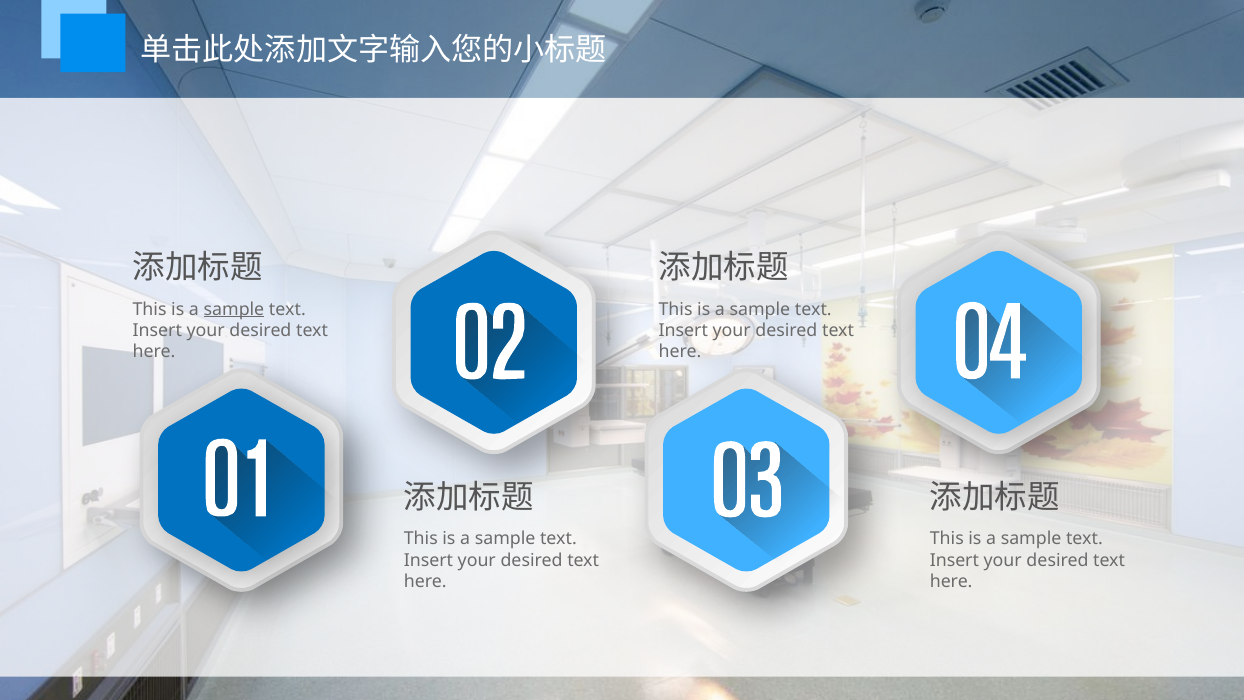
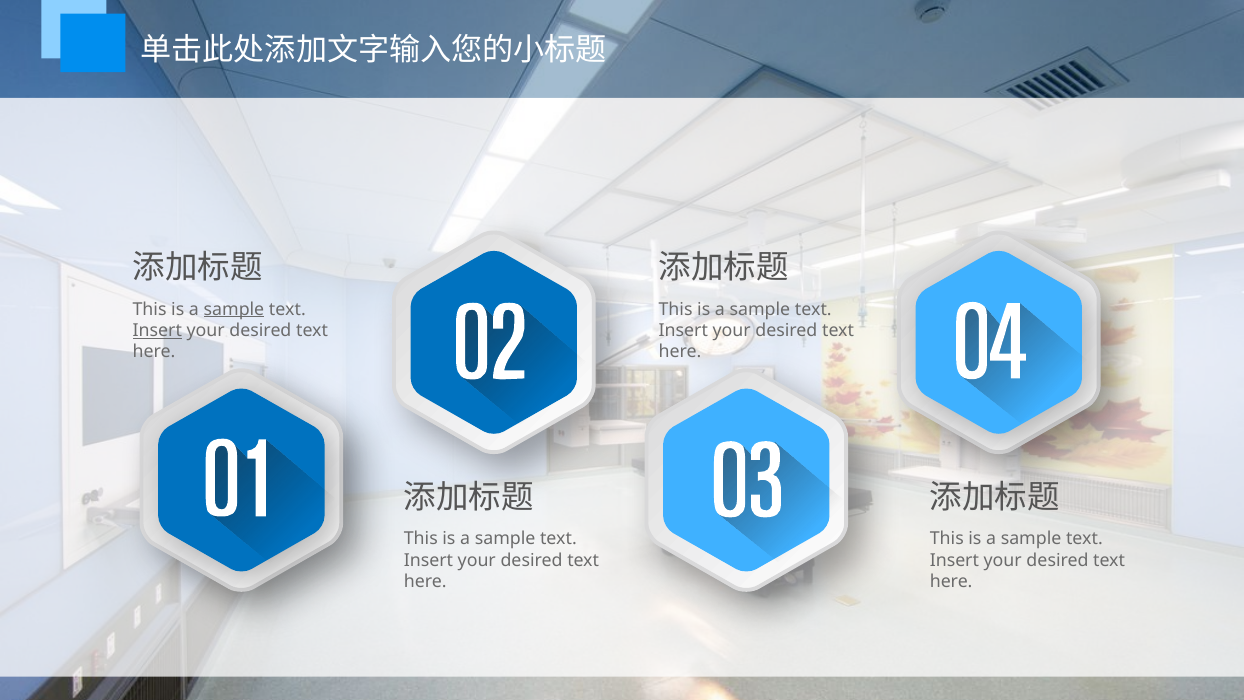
Insert at (157, 331) underline: none -> present
